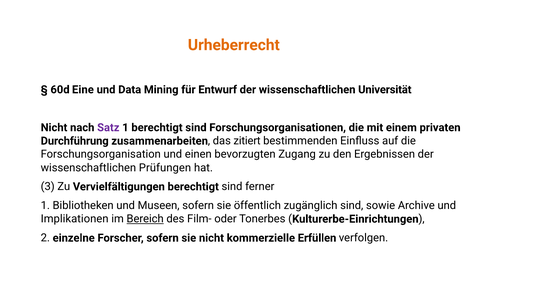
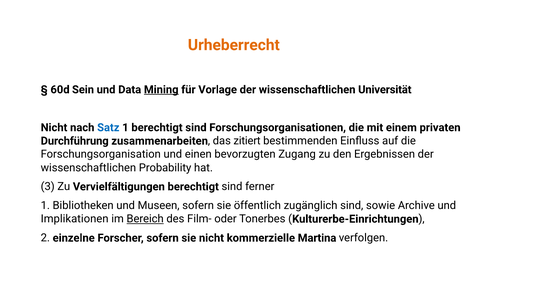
Eine: Eine -> Sein
Mining underline: none -> present
Entwurf: Entwurf -> Vorlage
Satz colour: purple -> blue
Prüfungen: Prüfungen -> Probability
Erfüllen: Erfüllen -> Martina
